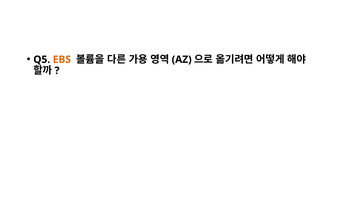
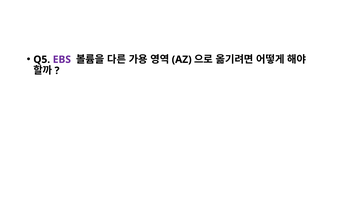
EBS colour: orange -> purple
